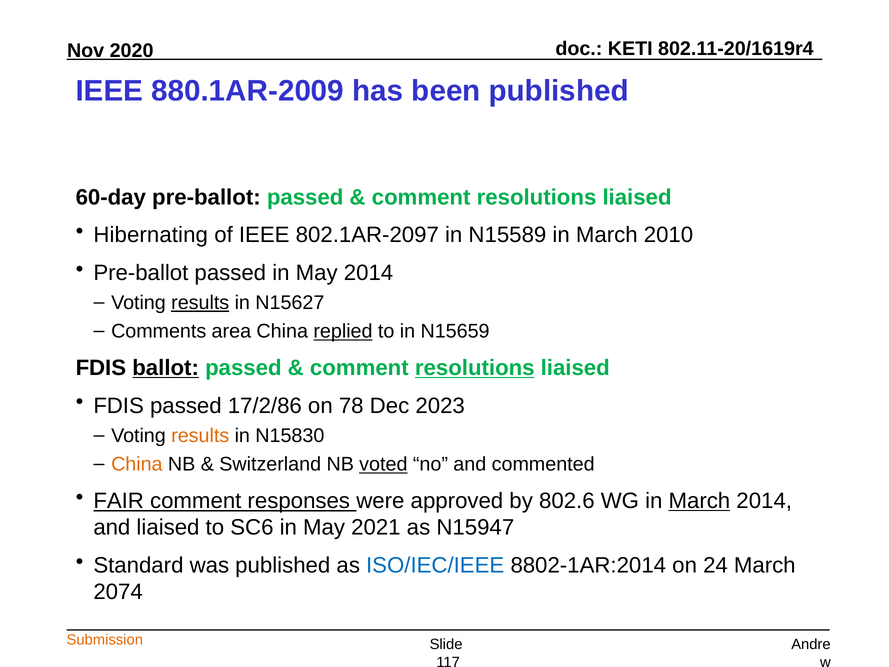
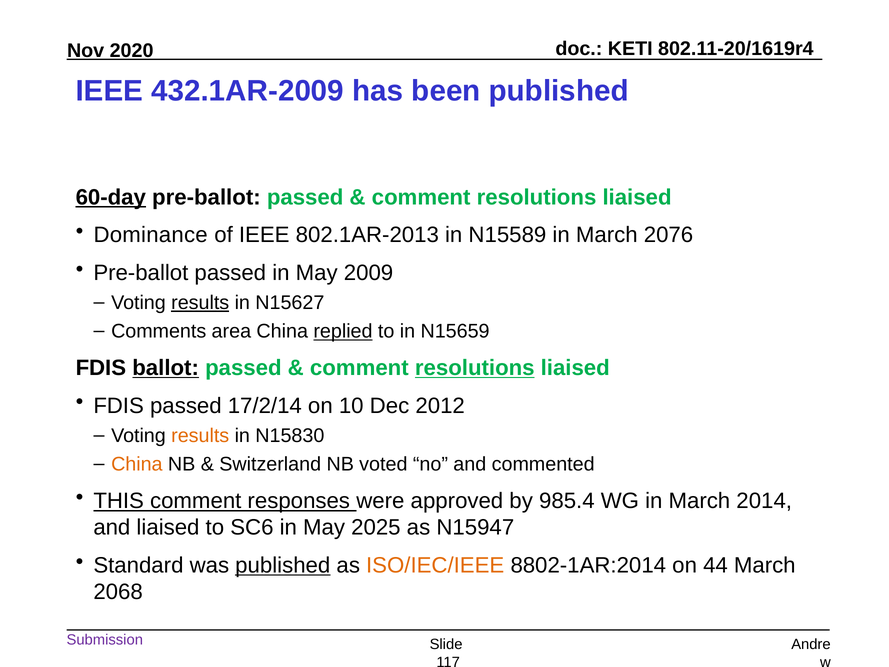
880.1AR-2009: 880.1AR-2009 -> 432.1AR-2009
60-day underline: none -> present
Hibernating: Hibernating -> Dominance
802.1AR-2097: 802.1AR-2097 -> 802.1AR-2013
2010: 2010 -> 2076
May 2014: 2014 -> 2009
17/2/86: 17/2/86 -> 17/2/14
78: 78 -> 10
2023: 2023 -> 2012
voted underline: present -> none
FAIR: FAIR -> THIS
802.6: 802.6 -> 985.4
March at (699, 501) underline: present -> none
2021: 2021 -> 2025
published at (283, 565) underline: none -> present
ISO/IEC/IEEE colour: blue -> orange
24: 24 -> 44
2074: 2074 -> 2068
Submission colour: orange -> purple
